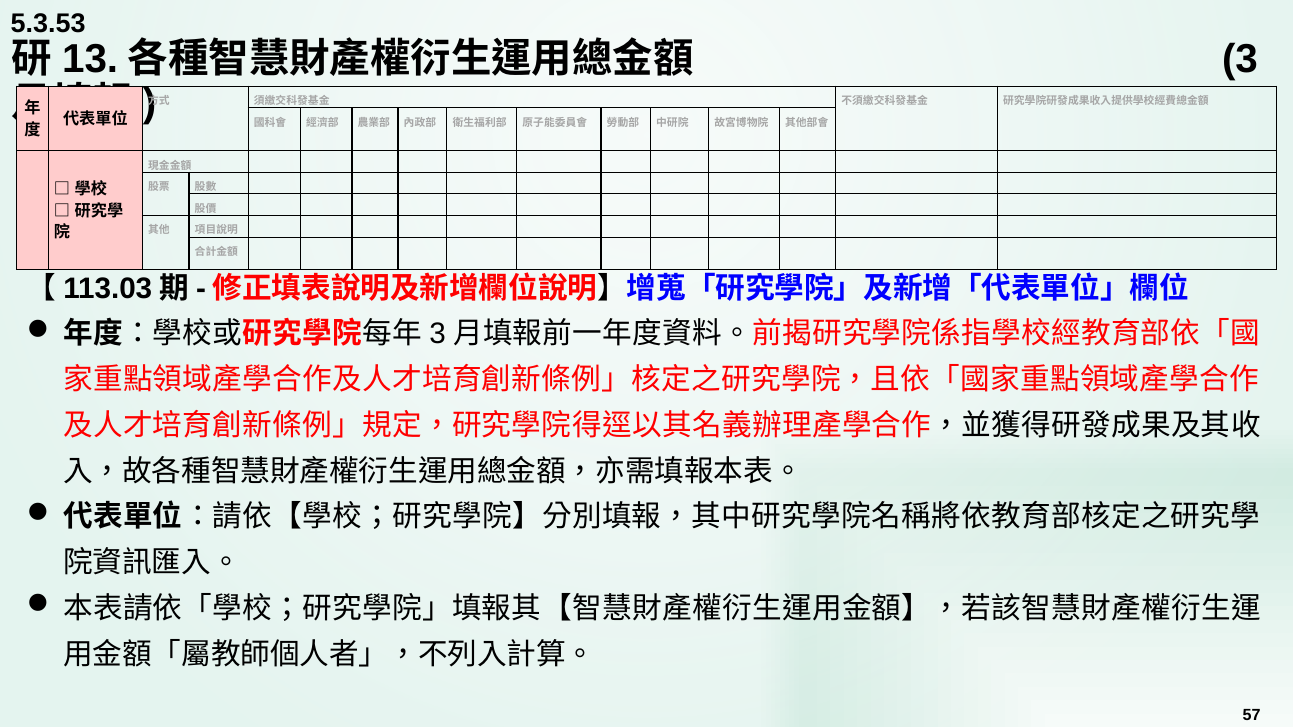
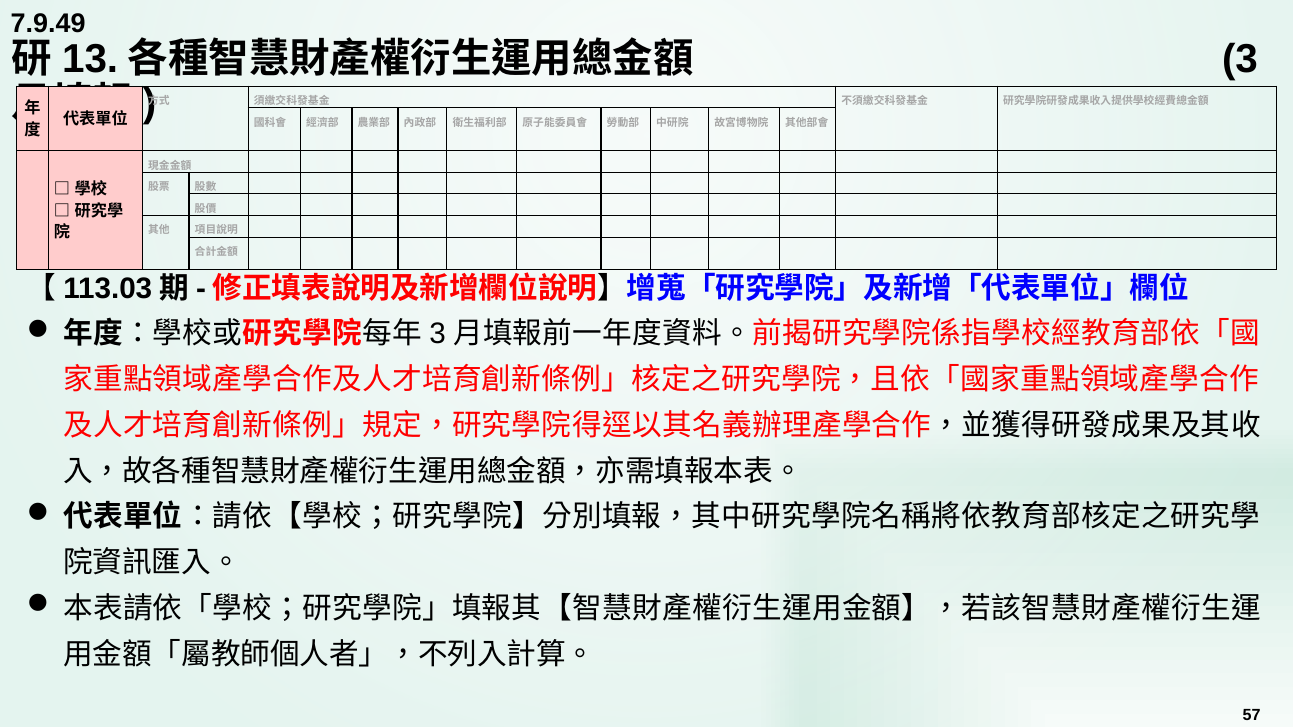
5.3.53: 5.3.53 -> 7.9.49
